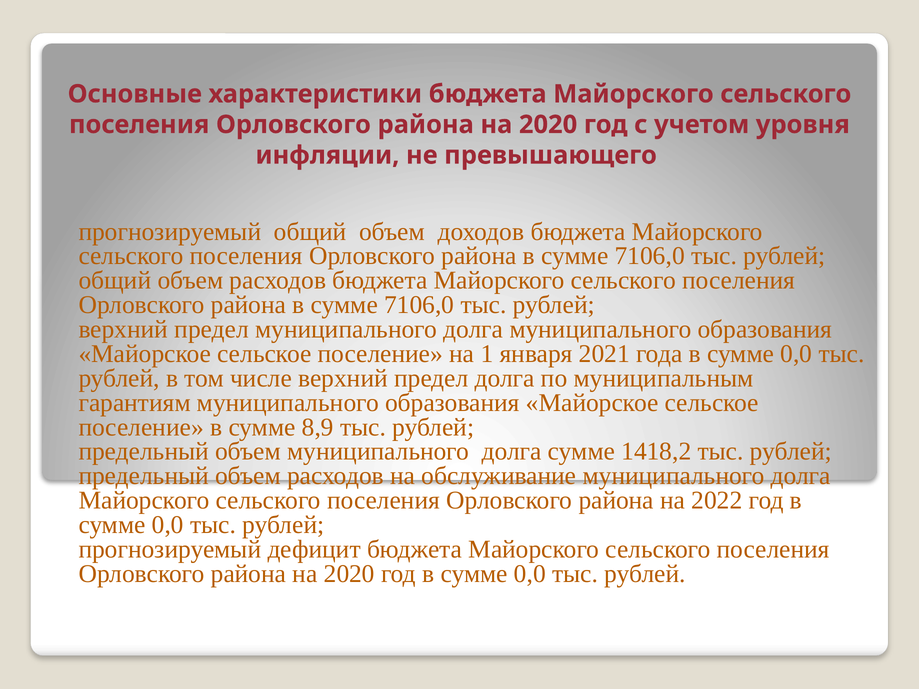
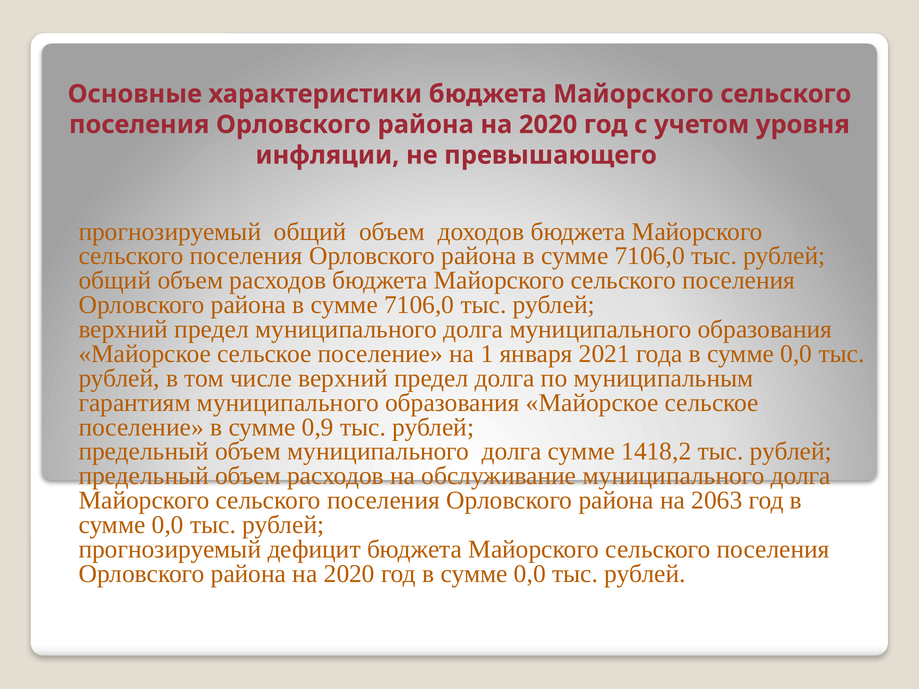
8,9: 8,9 -> 0,9
2022: 2022 -> 2063
